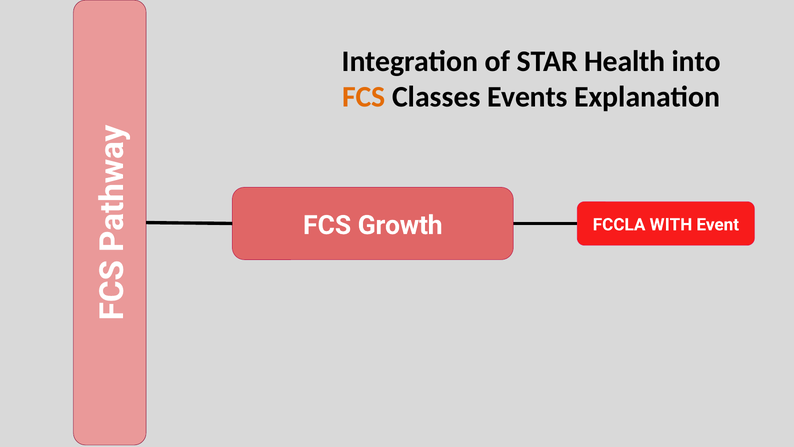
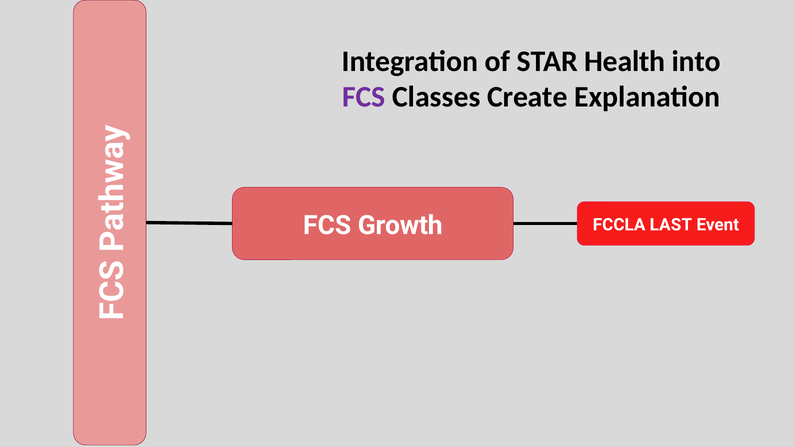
FCS at (364, 97) colour: orange -> purple
Events: Events -> Create
WITH: WITH -> LAST
